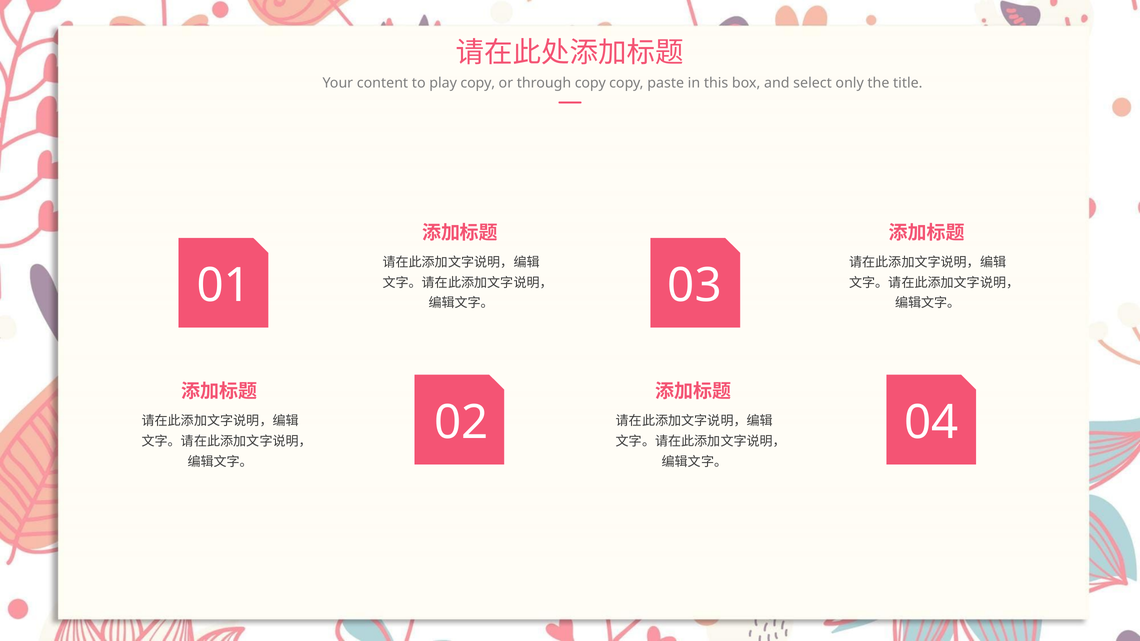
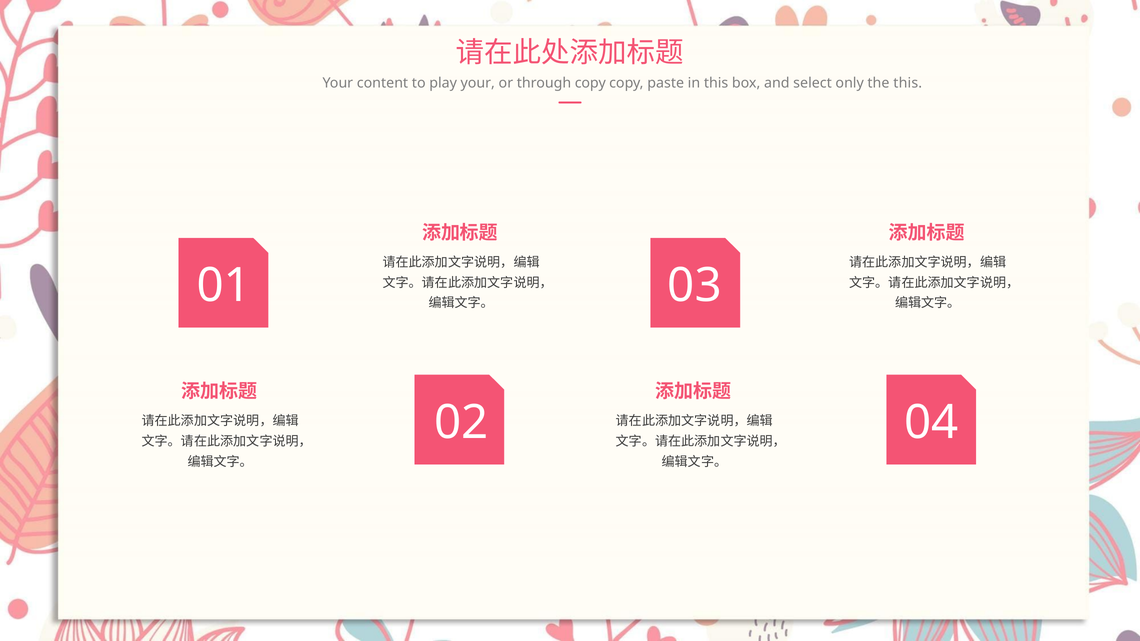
play copy: copy -> your
the title: title -> this
